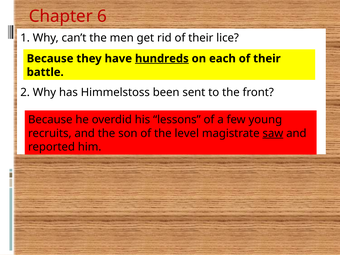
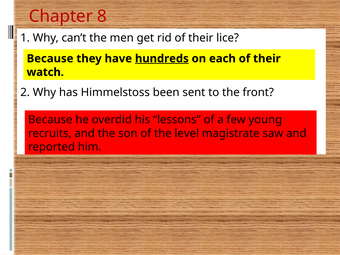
6: 6 -> 8
battle: battle -> watch
saw underline: present -> none
